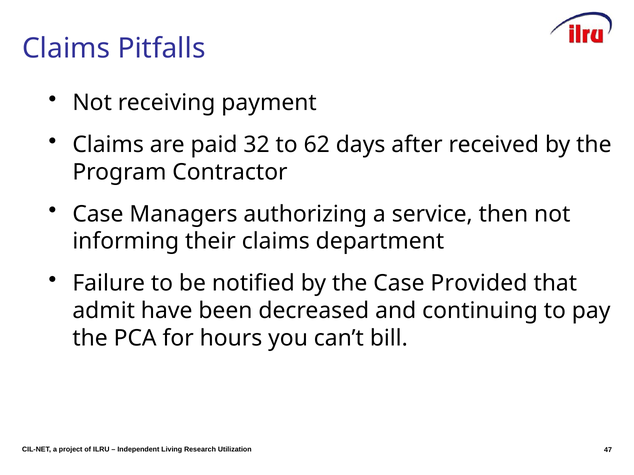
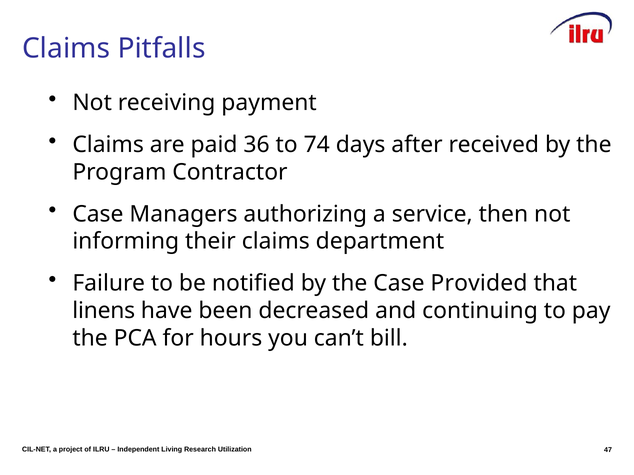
32: 32 -> 36
62: 62 -> 74
admit: admit -> linens
